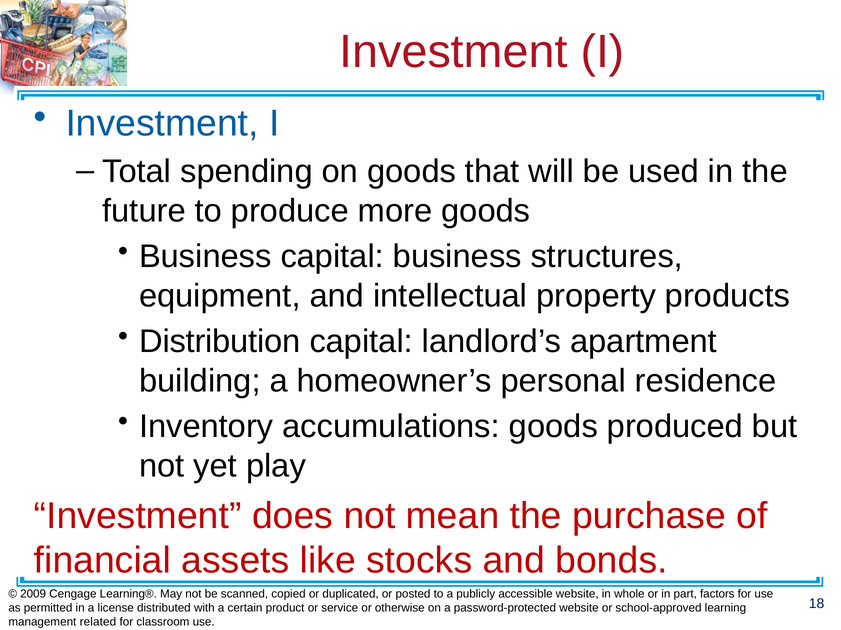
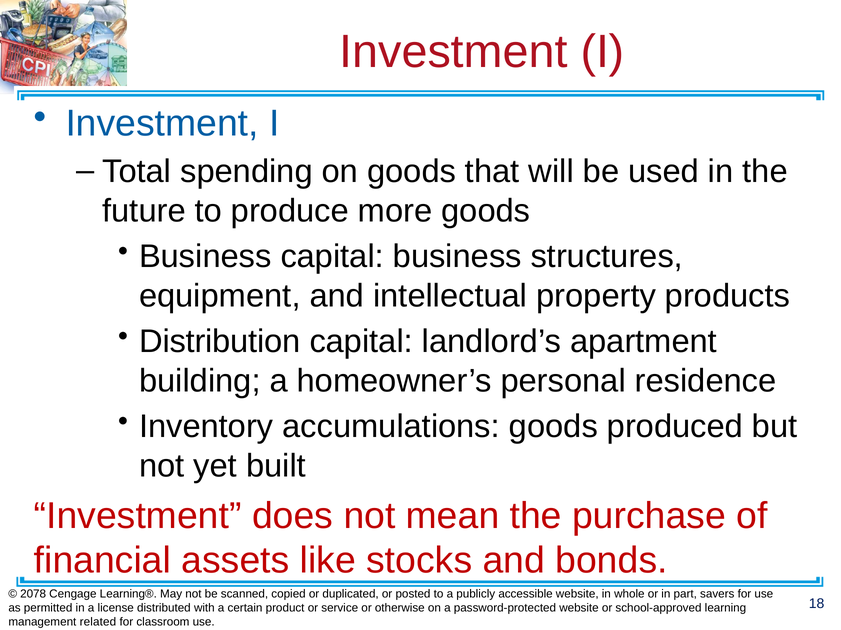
play: play -> built
2009: 2009 -> 2078
factors: factors -> savers
